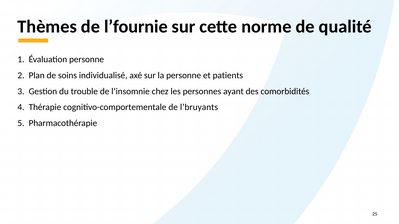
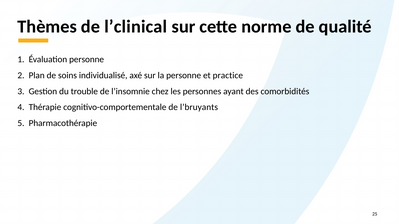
l’fournie: l’fournie -> l’clinical
patients: patients -> practice
